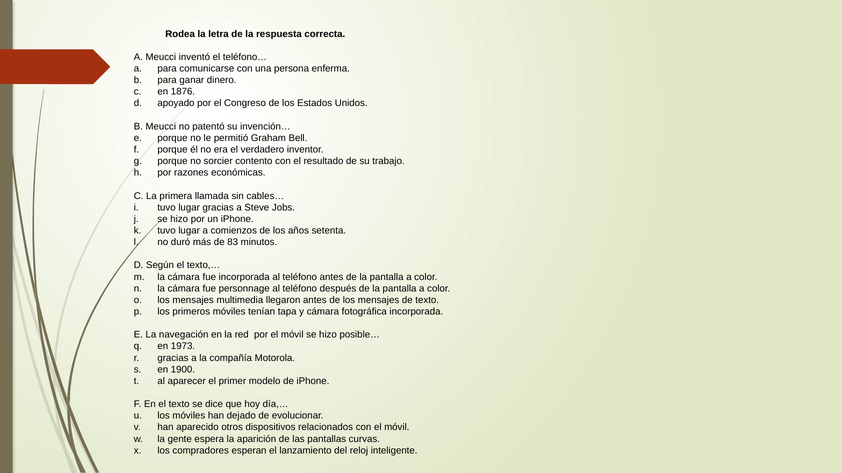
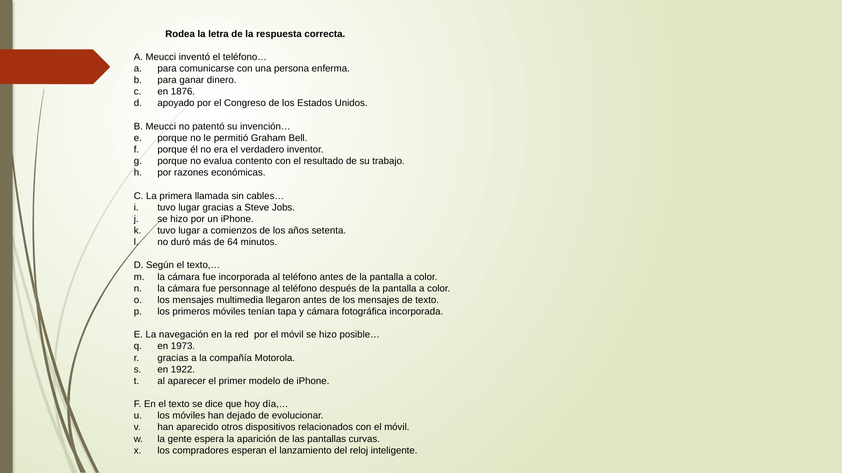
sorcier: sorcier -> evalua
83: 83 -> 64
1900: 1900 -> 1922
